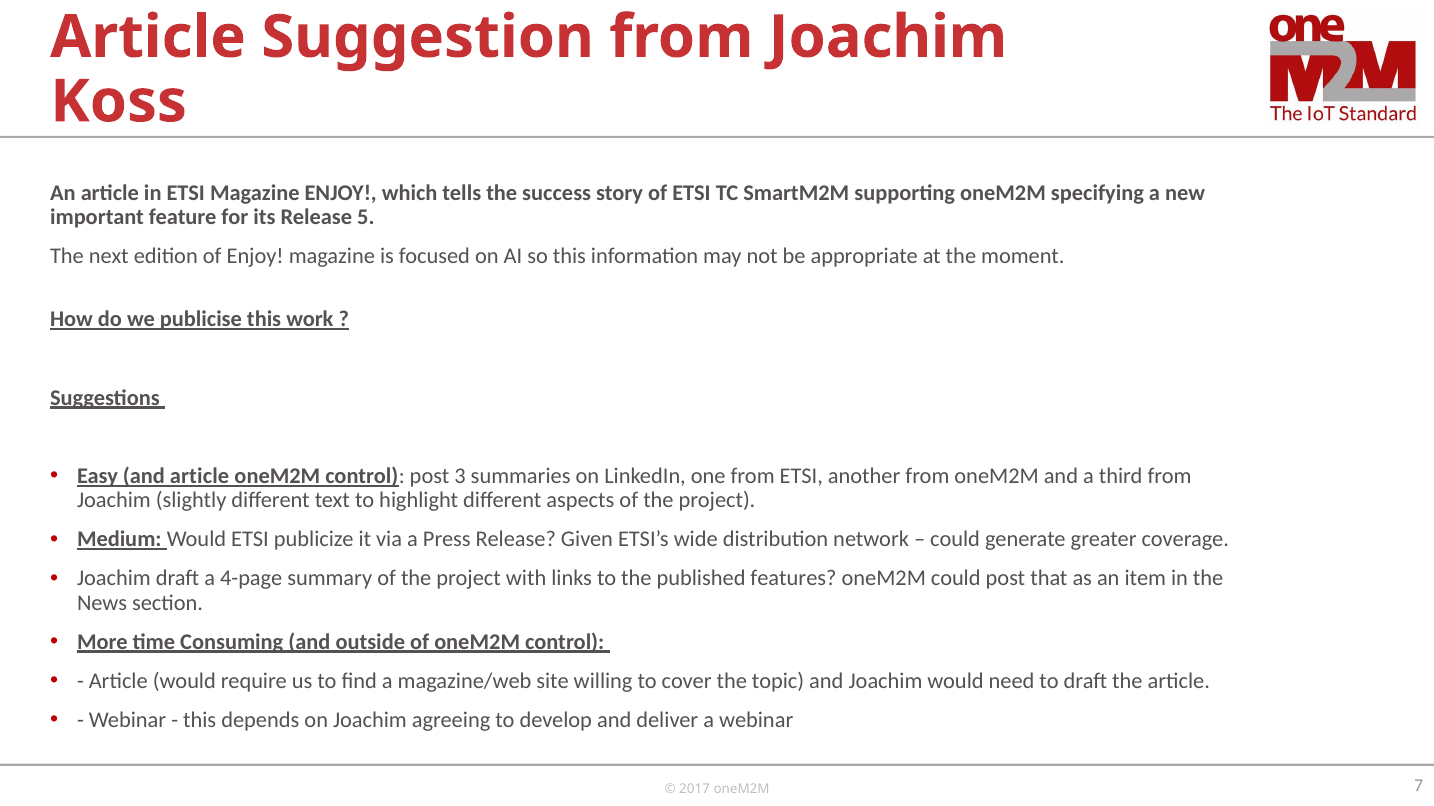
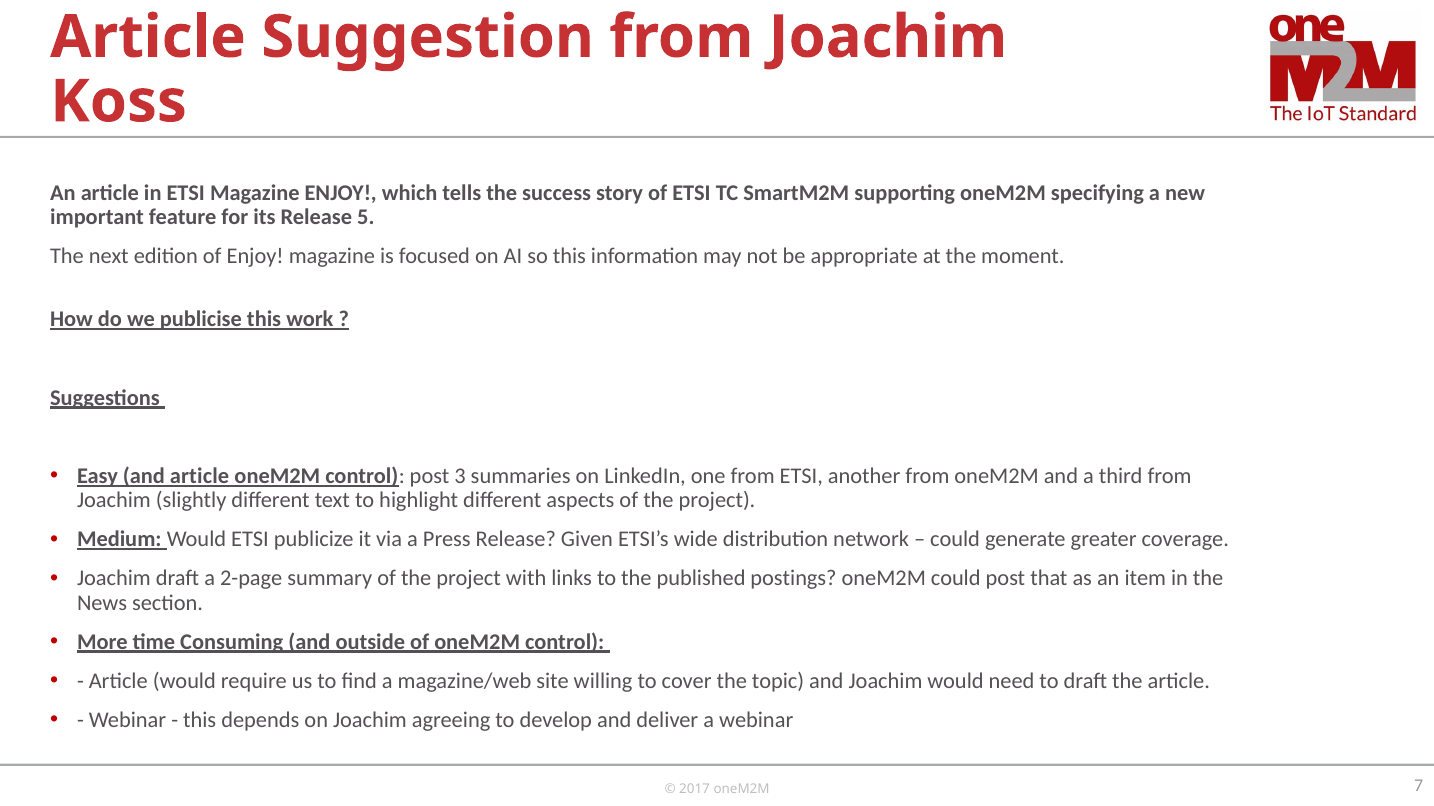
4-page: 4-page -> 2-page
features: features -> postings
